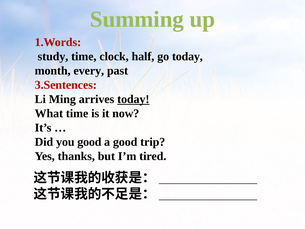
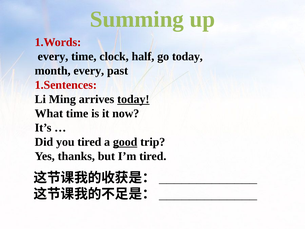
study at (53, 56): study -> every
3.Sentences: 3.Sentences -> 1.Sentences
you good: good -> tired
good at (125, 142) underline: none -> present
